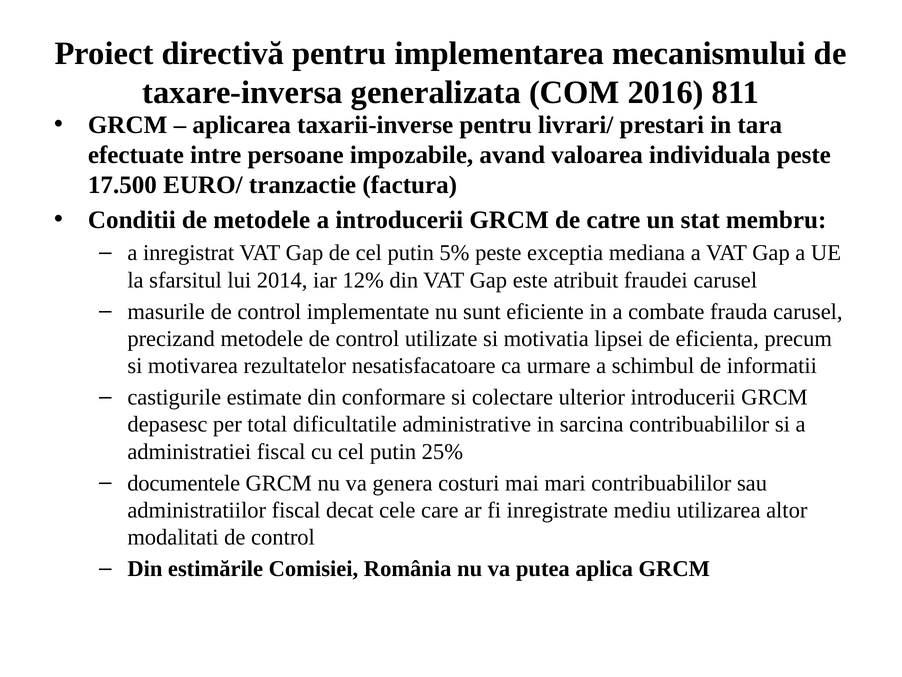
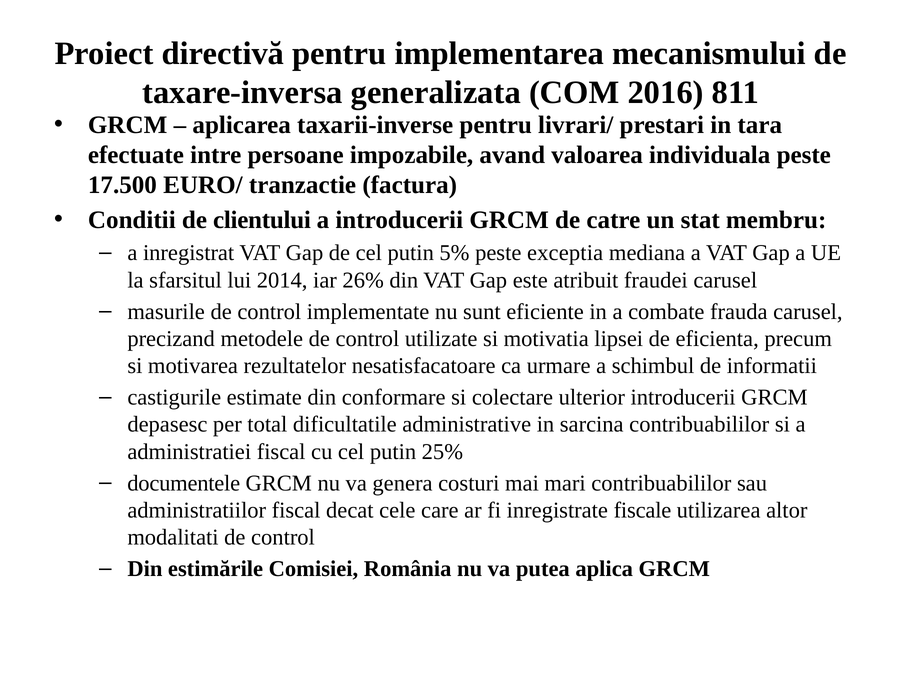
de metodele: metodele -> clientului
12%: 12% -> 26%
mediu: mediu -> fiscale
